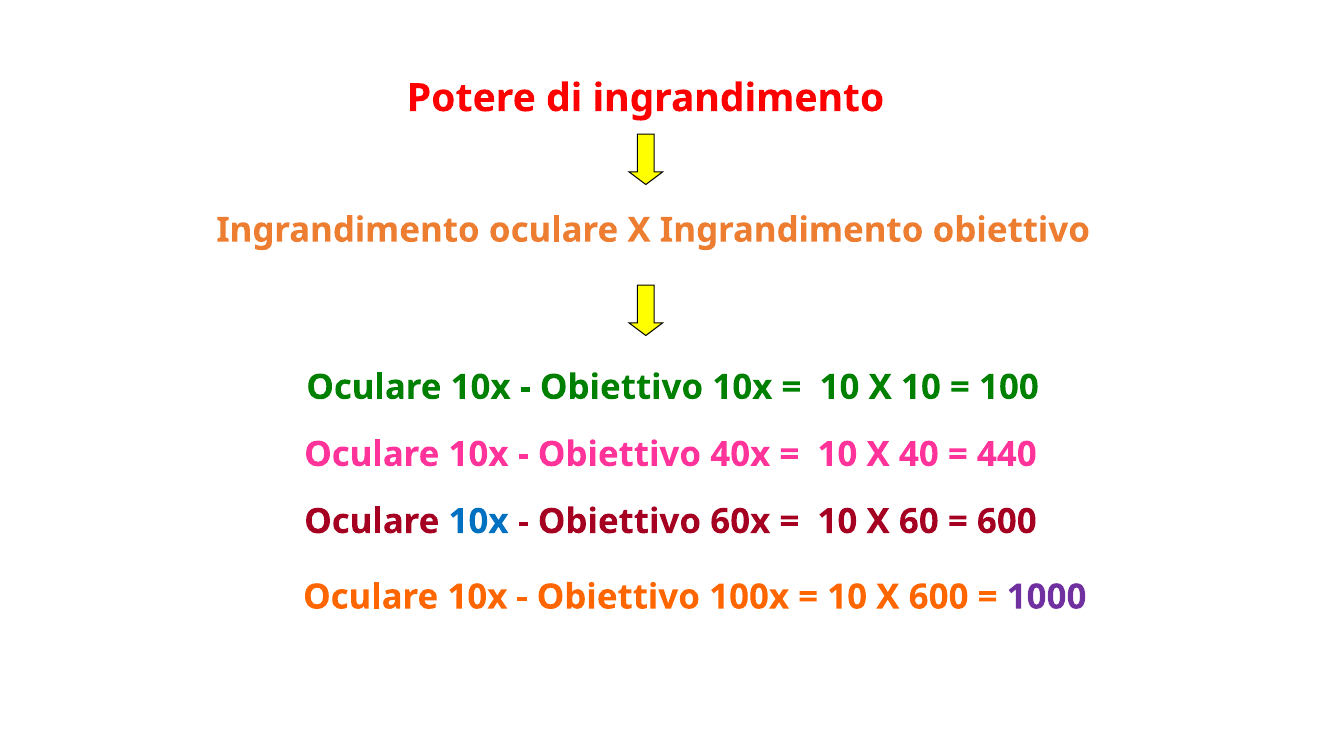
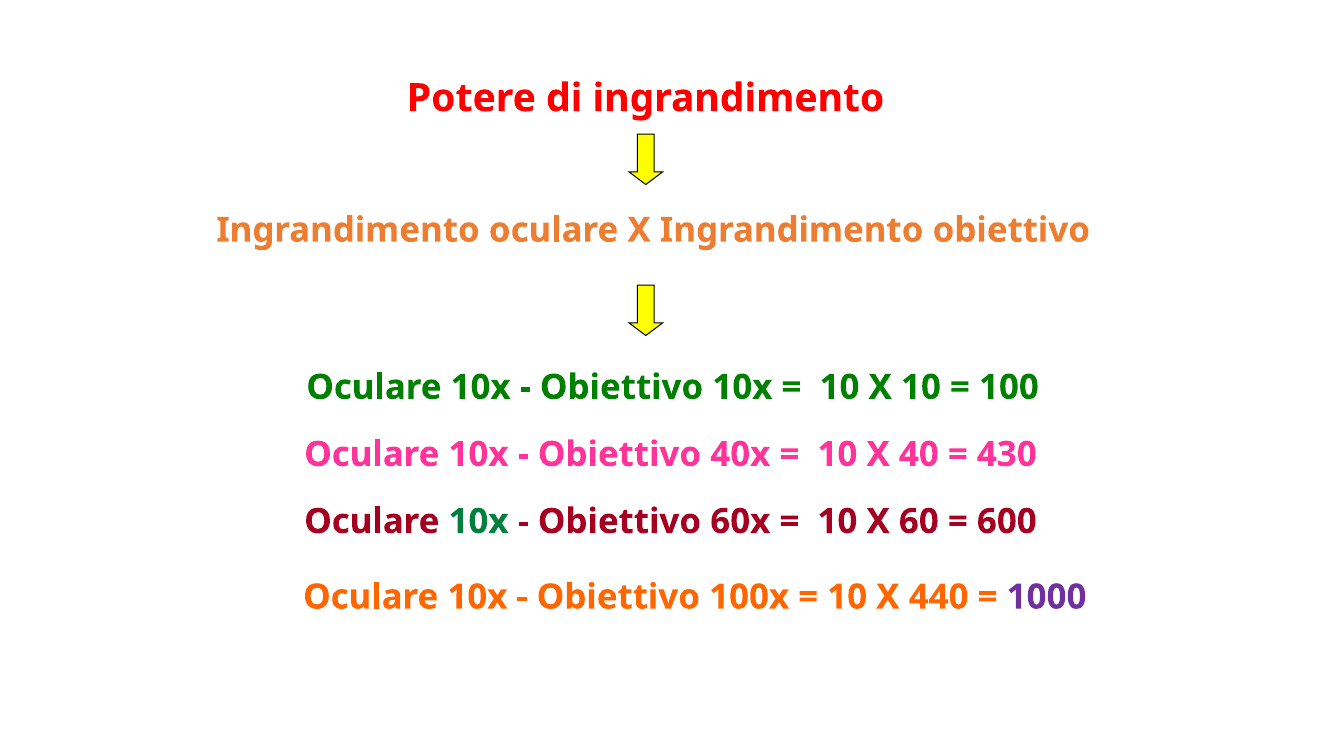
440: 440 -> 430
10x at (479, 521) colour: blue -> green
X 600: 600 -> 440
